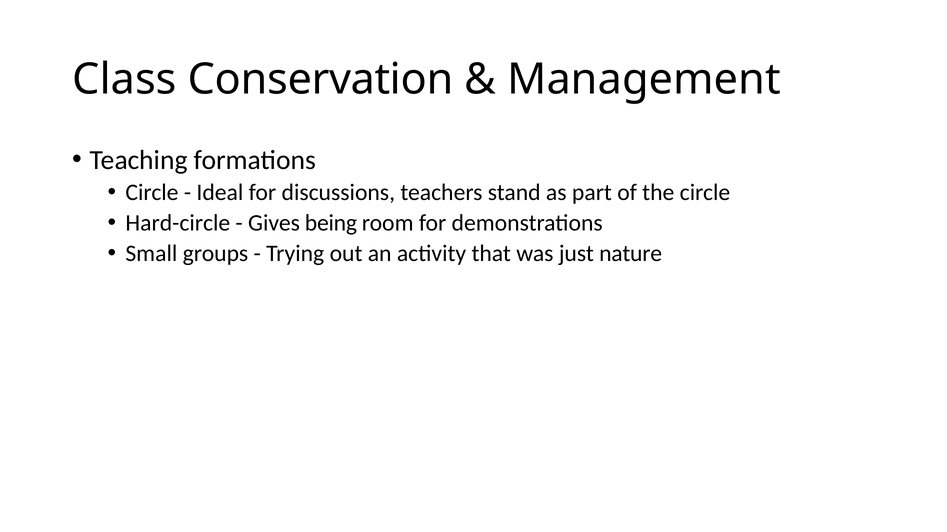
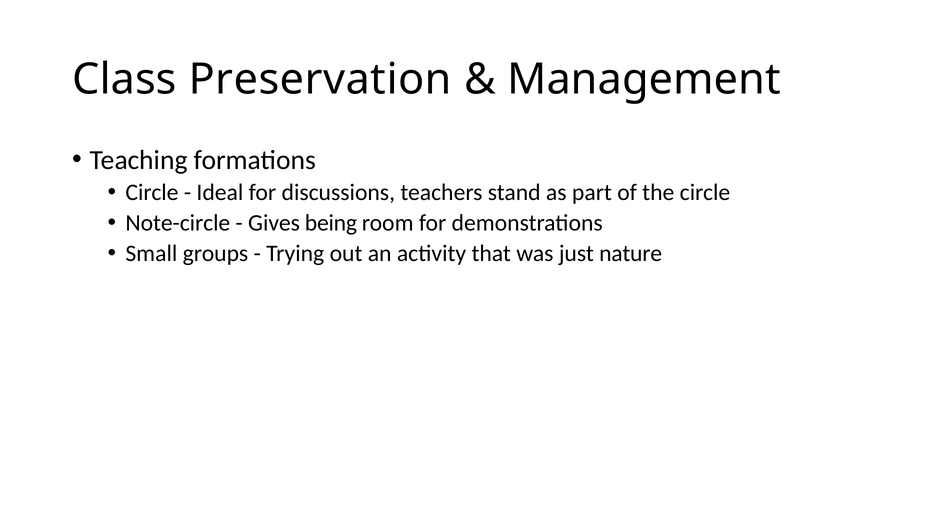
Conservation: Conservation -> Preservation
Hard-circle: Hard-circle -> Note-circle
